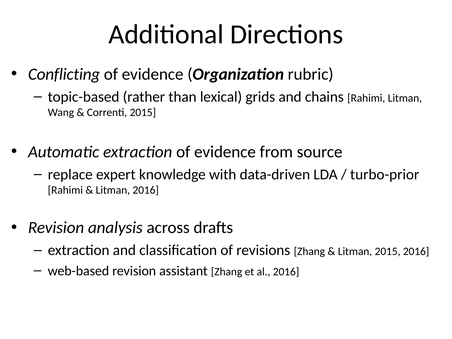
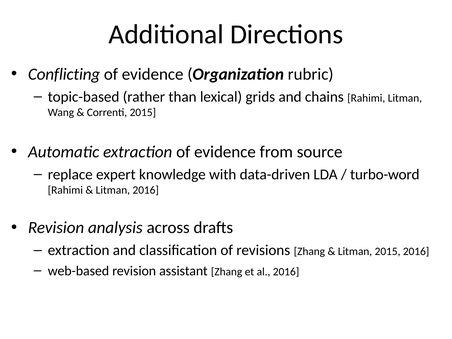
turbo-prior: turbo-prior -> turbo-word
